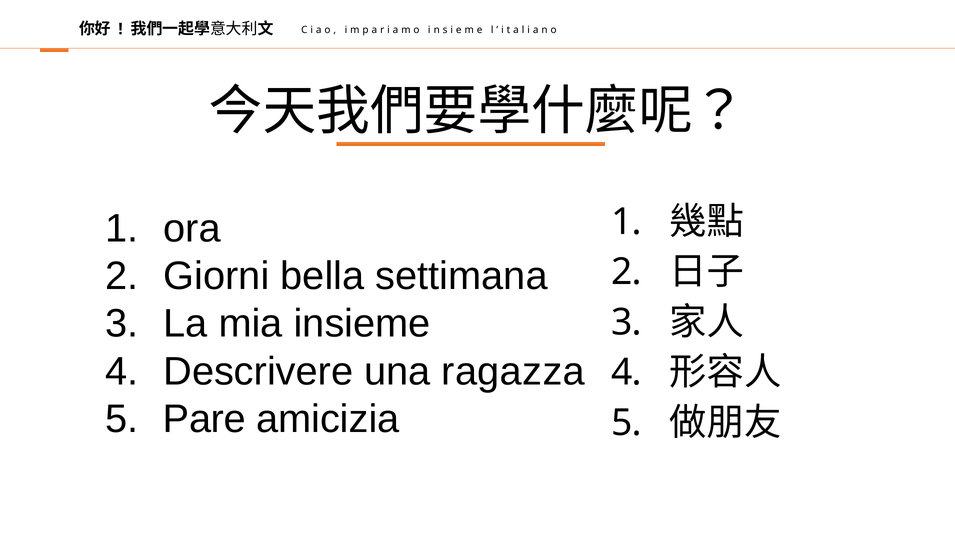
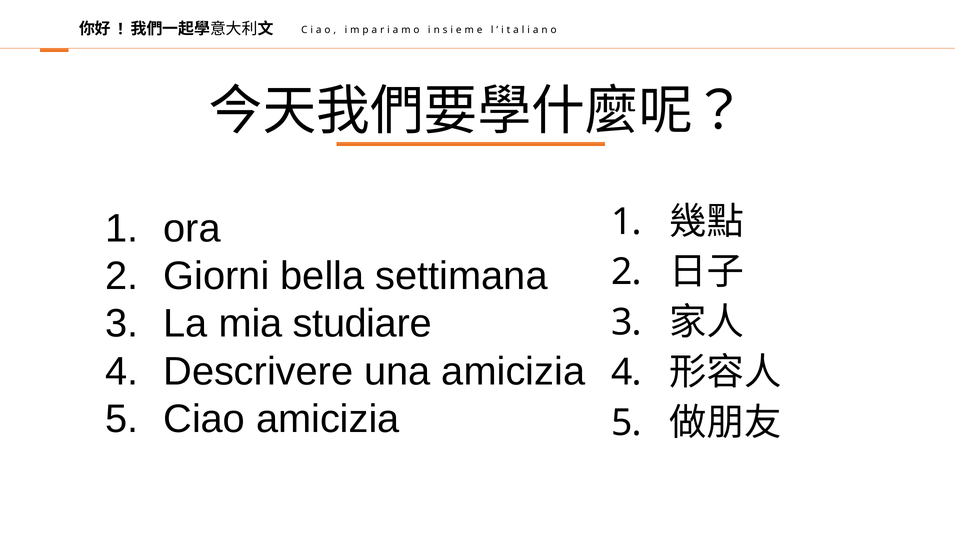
insieme: insieme -> studiare
una ragazza: ragazza -> amicizia
Pare: Pare -> Ciao
